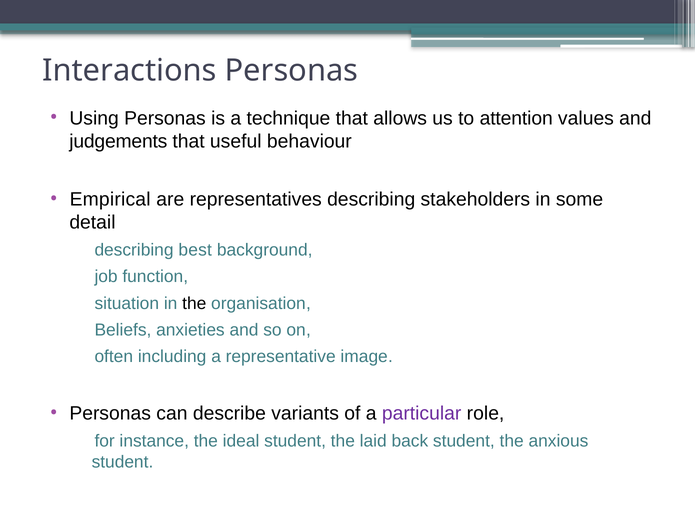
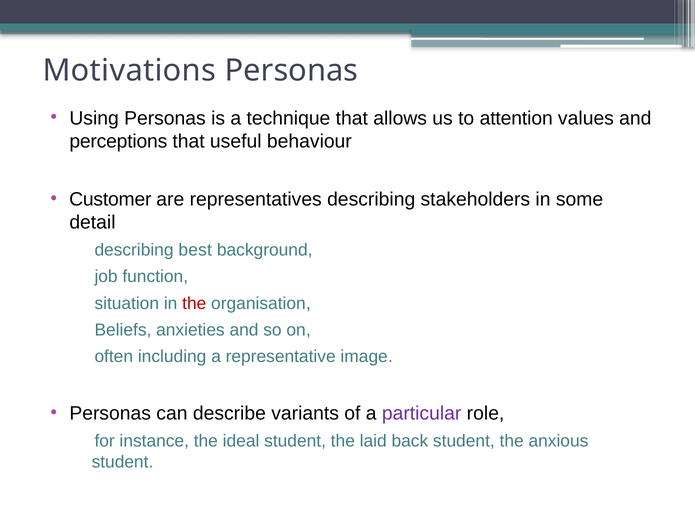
Interactions: Interactions -> Motivations
judgements: judgements -> perceptions
Empirical: Empirical -> Customer
the at (194, 304) colour: black -> red
